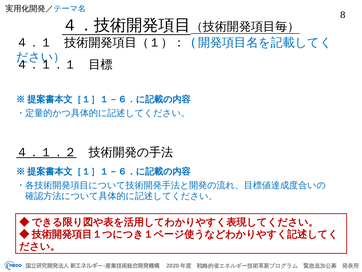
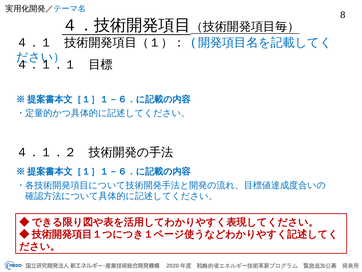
４．１．２ underline: present -> none
